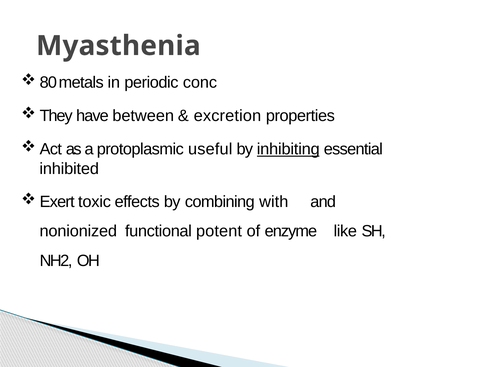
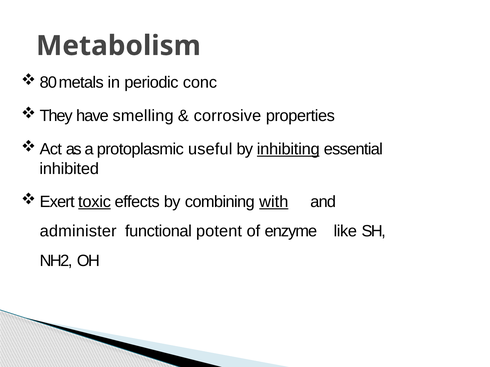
Myasthenia: Myasthenia -> Metabolism
between: between -> smelling
excretion: excretion -> corrosive
toxic underline: none -> present
with underline: none -> present
nonionized: nonionized -> administer
